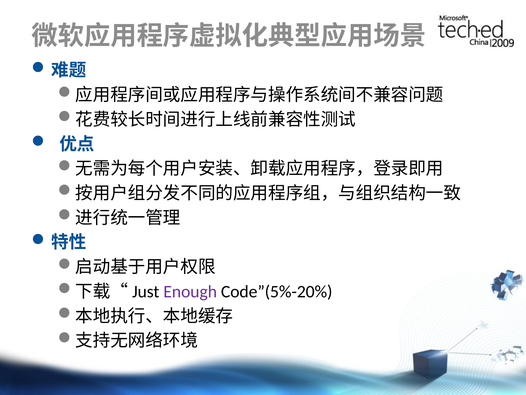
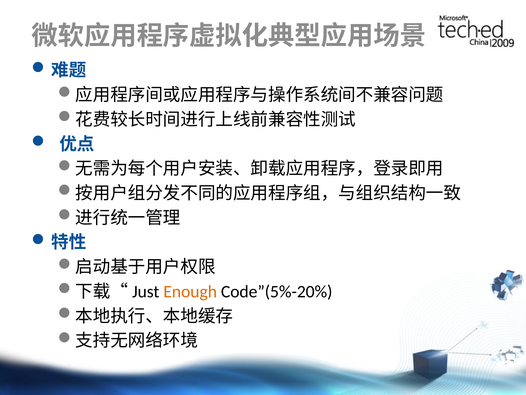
Enough colour: purple -> orange
